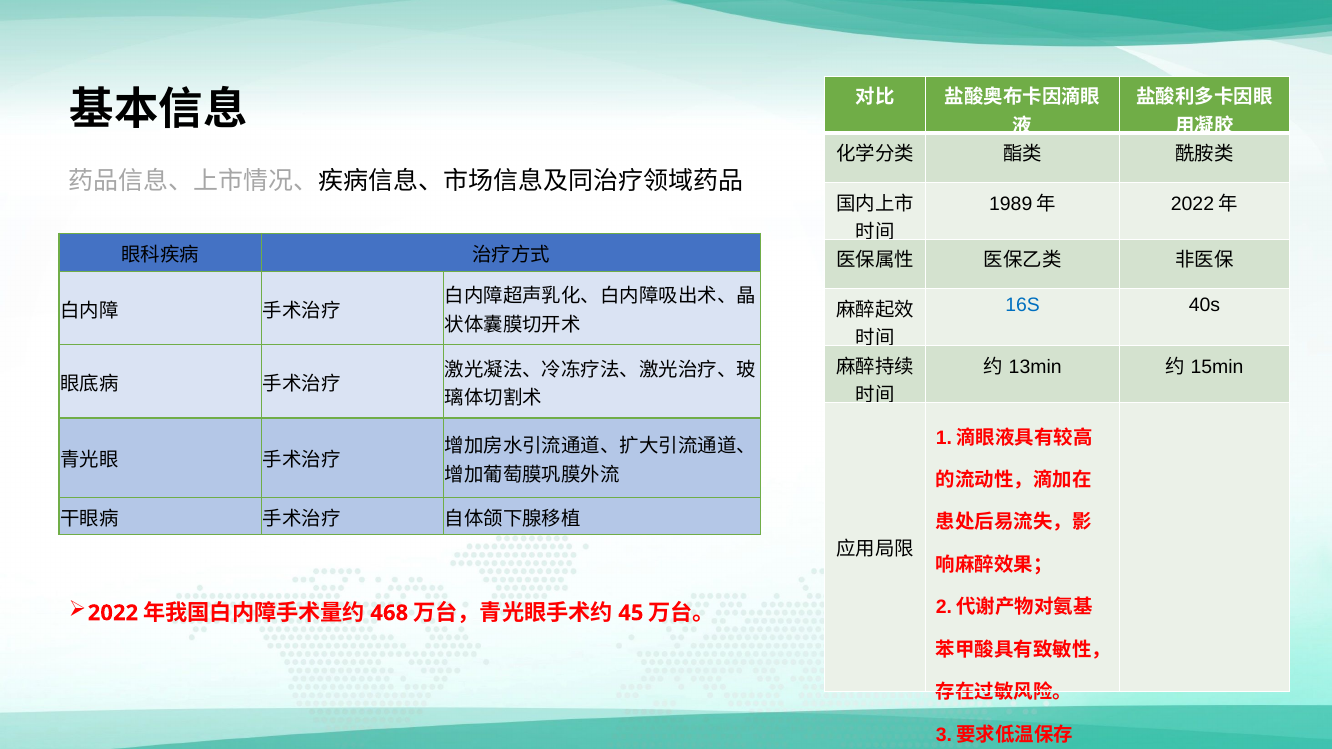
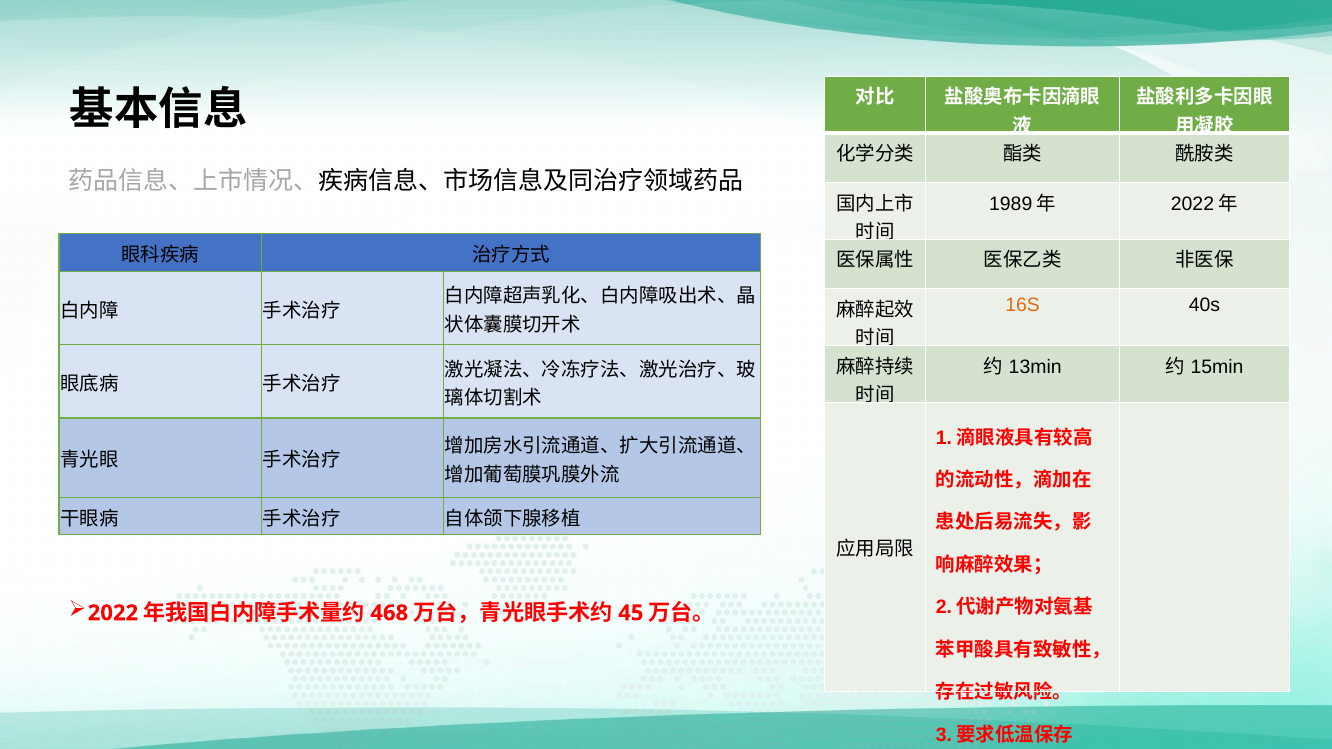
16S colour: blue -> orange
